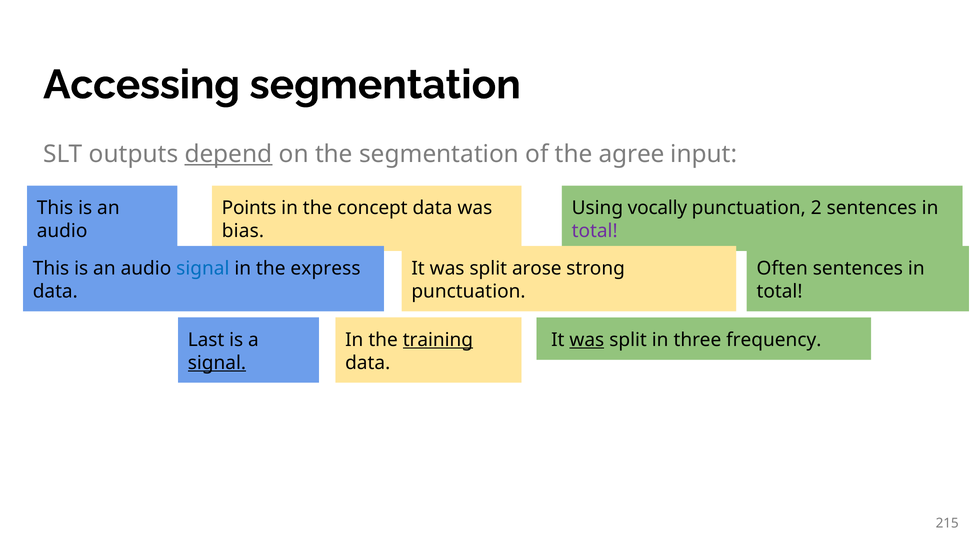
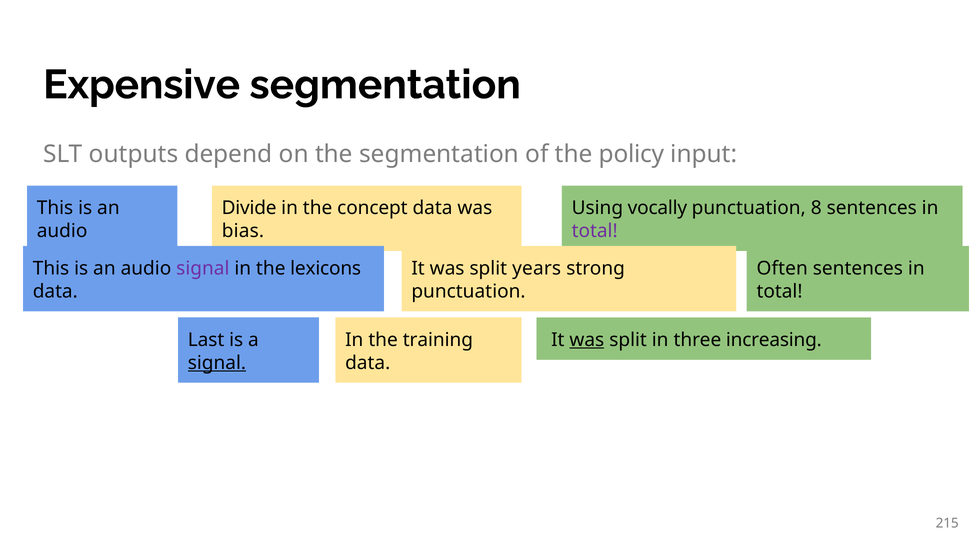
Accessing: Accessing -> Expensive
depend underline: present -> none
agree: agree -> policy
Points: Points -> Divide
2: 2 -> 8
signal at (203, 268) colour: blue -> purple
express: express -> lexicons
arose: arose -> years
training underline: present -> none
frequency: frequency -> increasing
